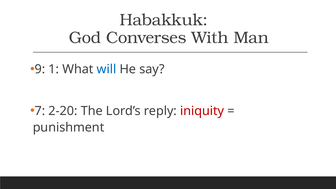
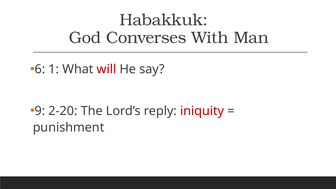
9: 9 -> 6
will colour: blue -> red
7: 7 -> 9
